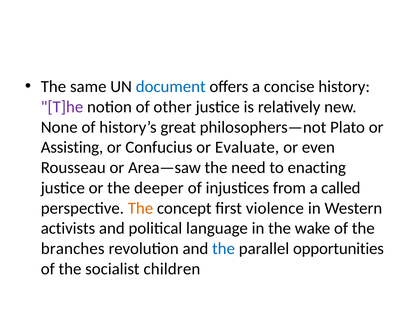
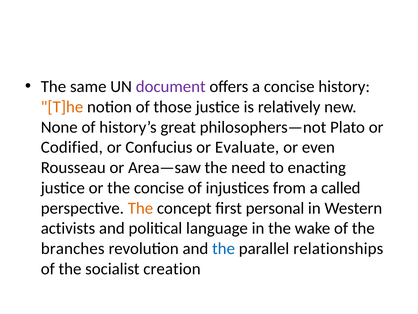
document colour: blue -> purple
T]he colour: purple -> orange
other: other -> those
Assisting: Assisting -> Codified
the deeper: deeper -> concise
violence: violence -> personal
opportunities: opportunities -> relationships
children: children -> creation
